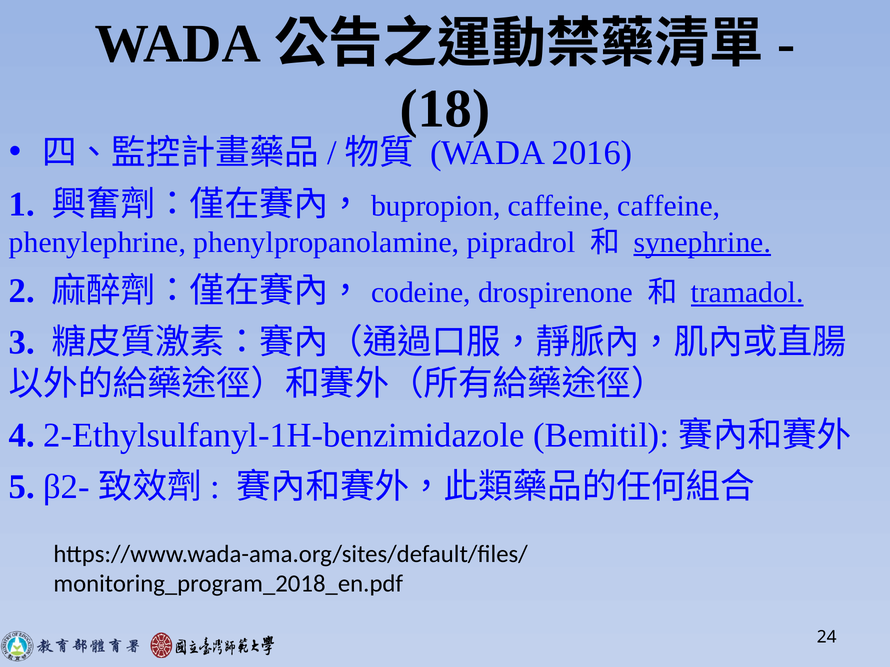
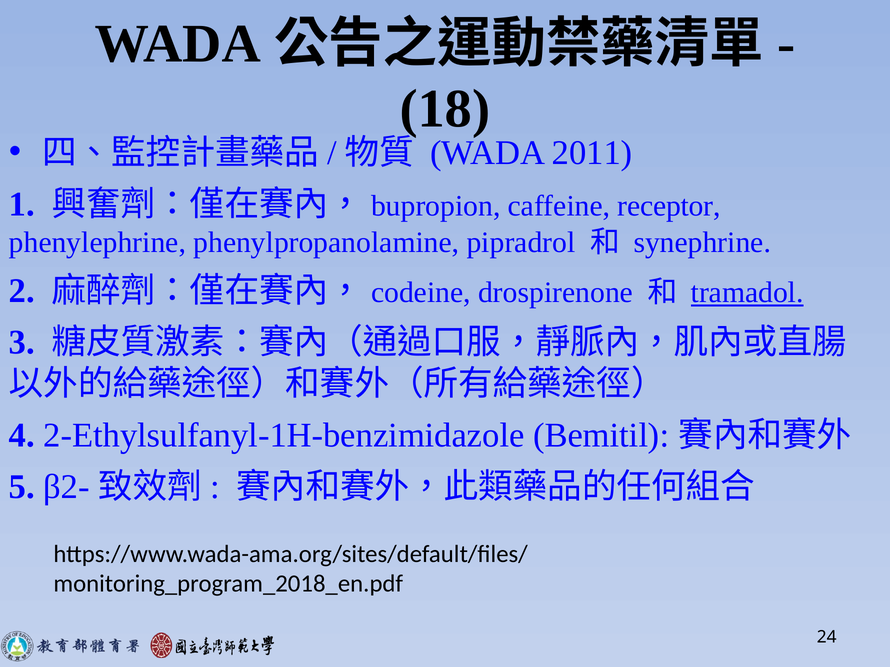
2016: 2016 -> 2011
caffeine caffeine: caffeine -> receptor
synephrine underline: present -> none
